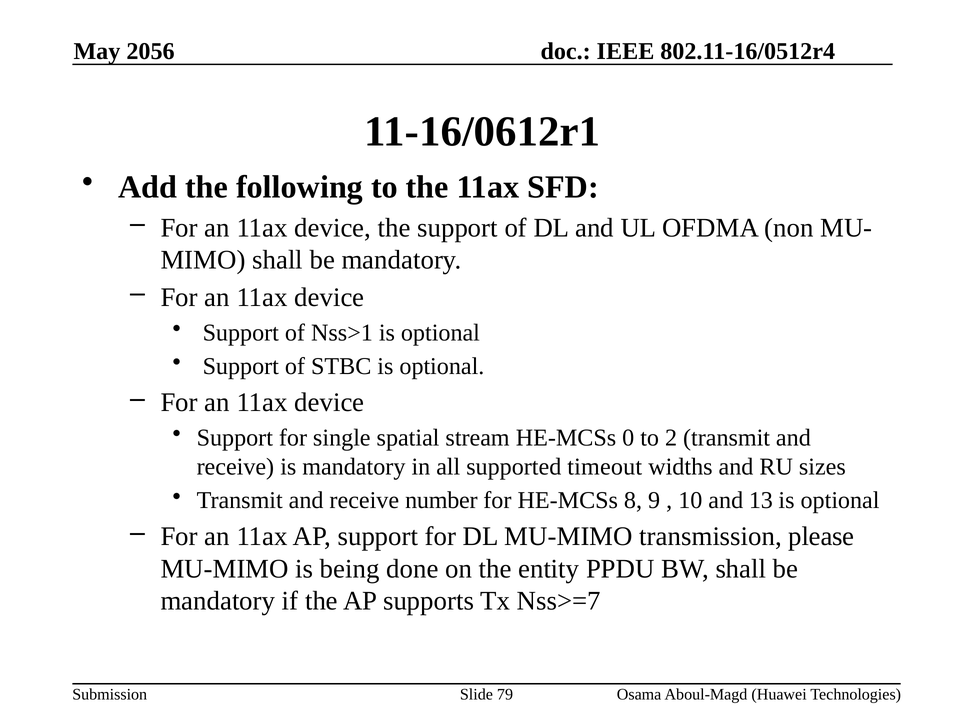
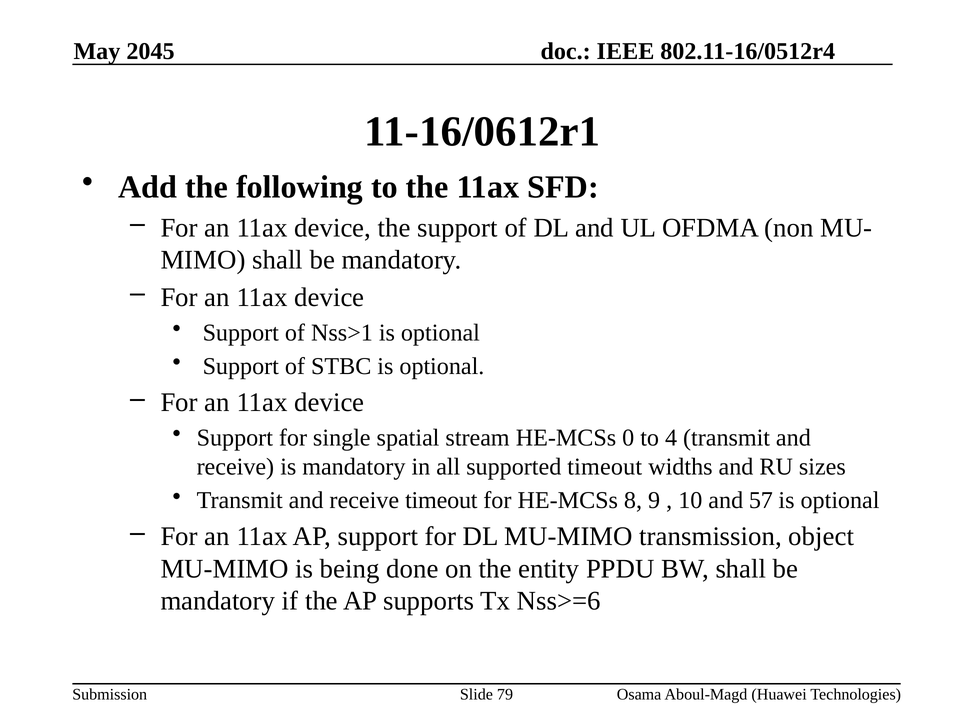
2056: 2056 -> 2045
2: 2 -> 4
receive number: number -> timeout
13: 13 -> 57
please: please -> object
Nss>=7: Nss>=7 -> Nss>=6
